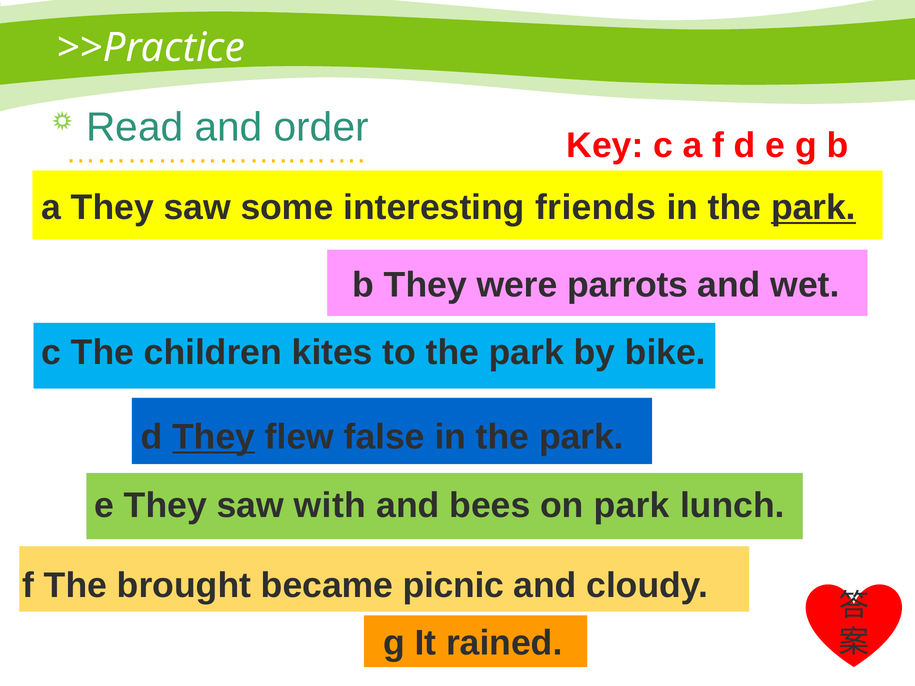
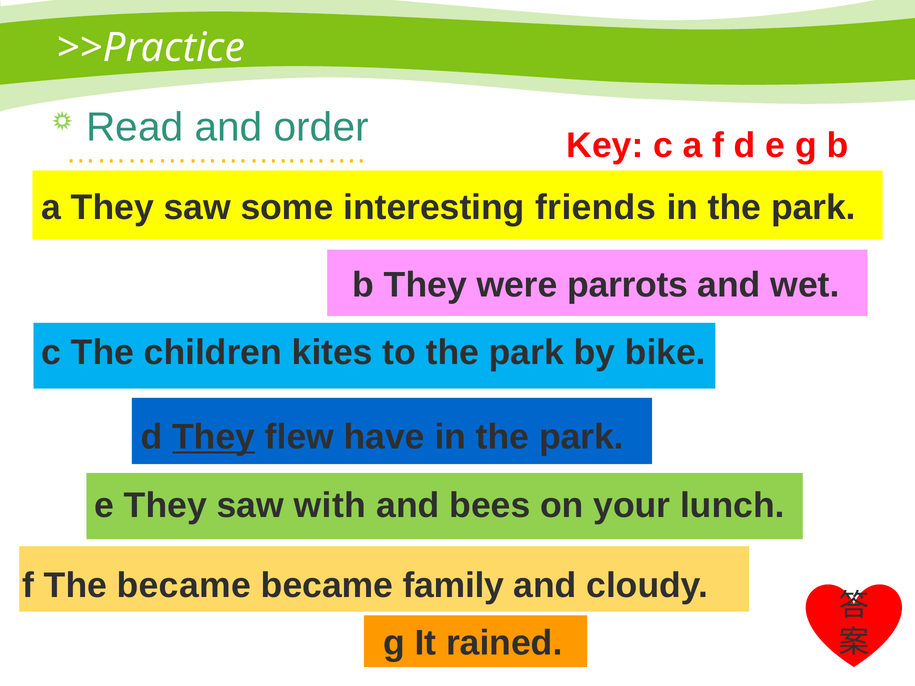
park at (813, 208) underline: present -> none
false: false -> have
on park: park -> your
The brought: brought -> became
picnic: picnic -> family
